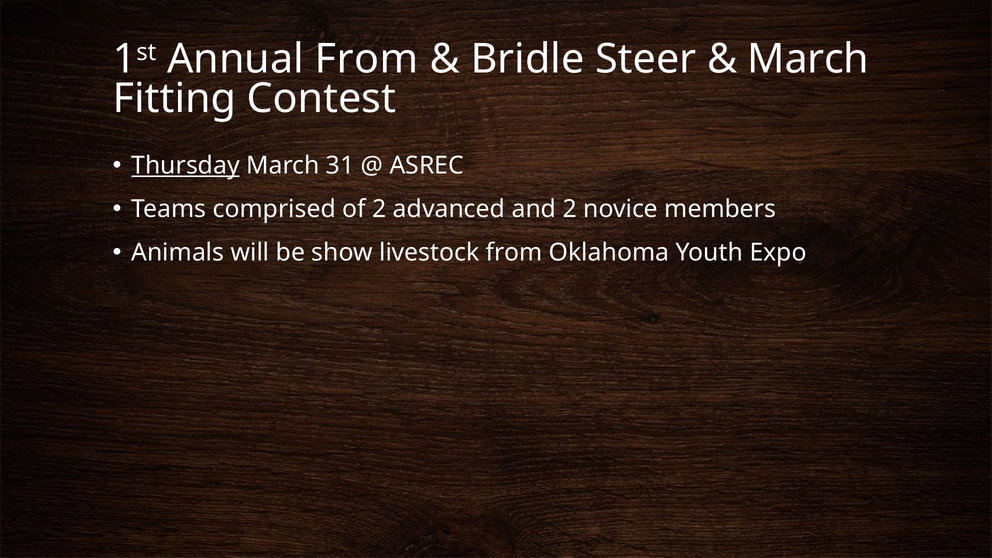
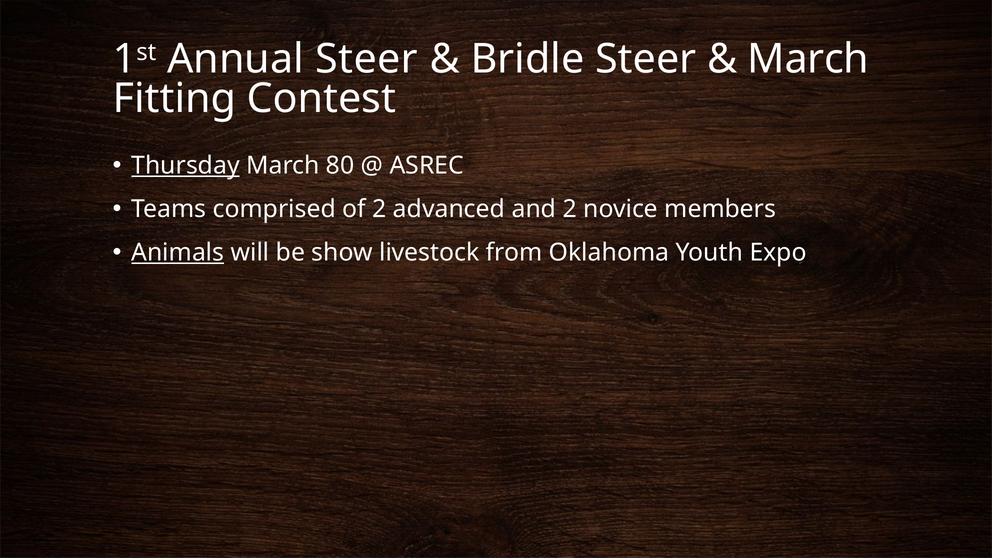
Annual From: From -> Steer
31: 31 -> 80
Animals underline: none -> present
